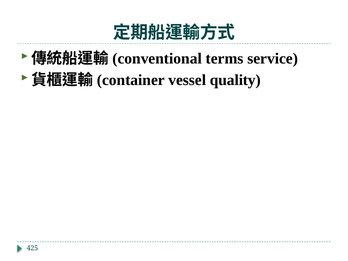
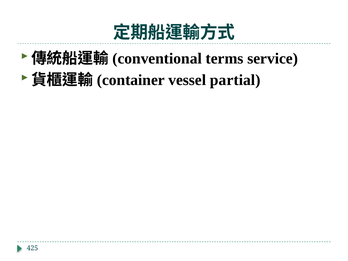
quality: quality -> partial
